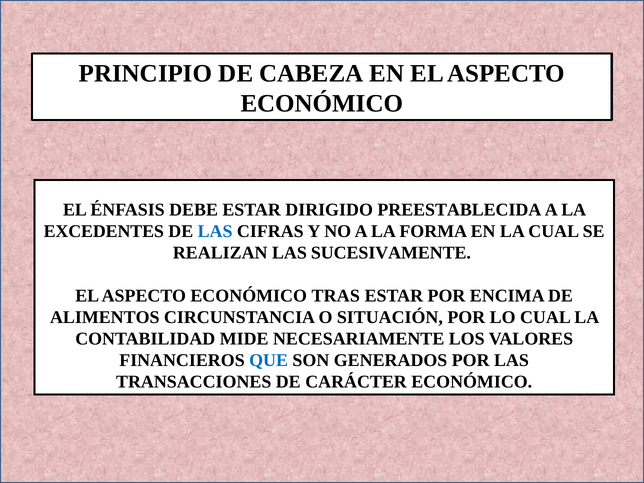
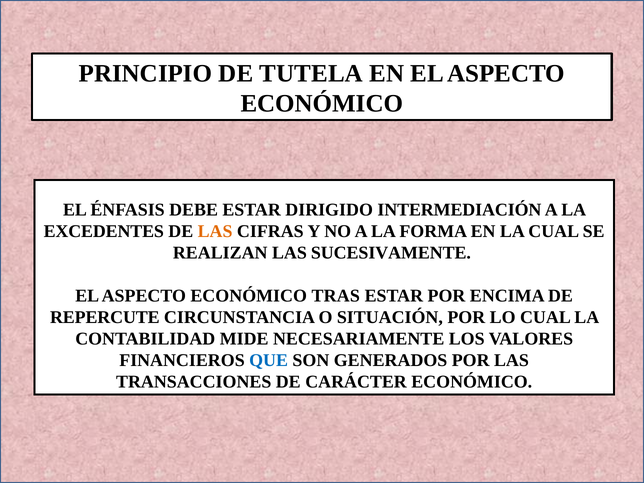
CABEZA: CABEZA -> TUTELA
PREESTABLECIDA: PREESTABLECIDA -> INTERMEDIACIÓN
LAS at (215, 231) colour: blue -> orange
ALIMENTOS: ALIMENTOS -> REPERCUTE
